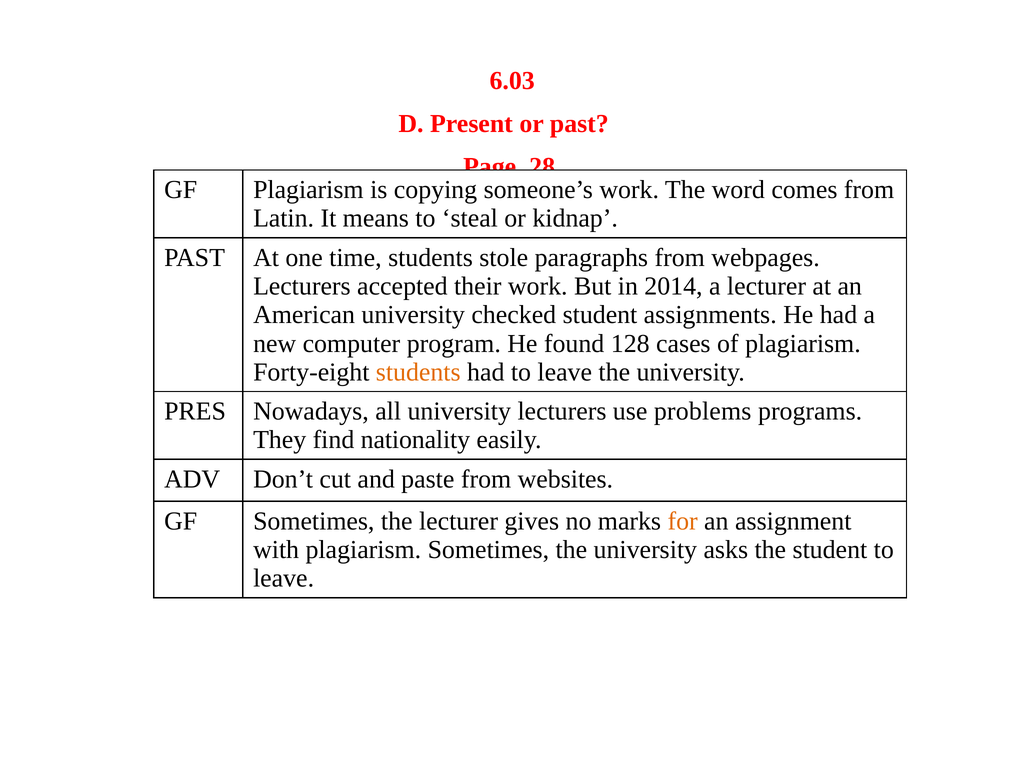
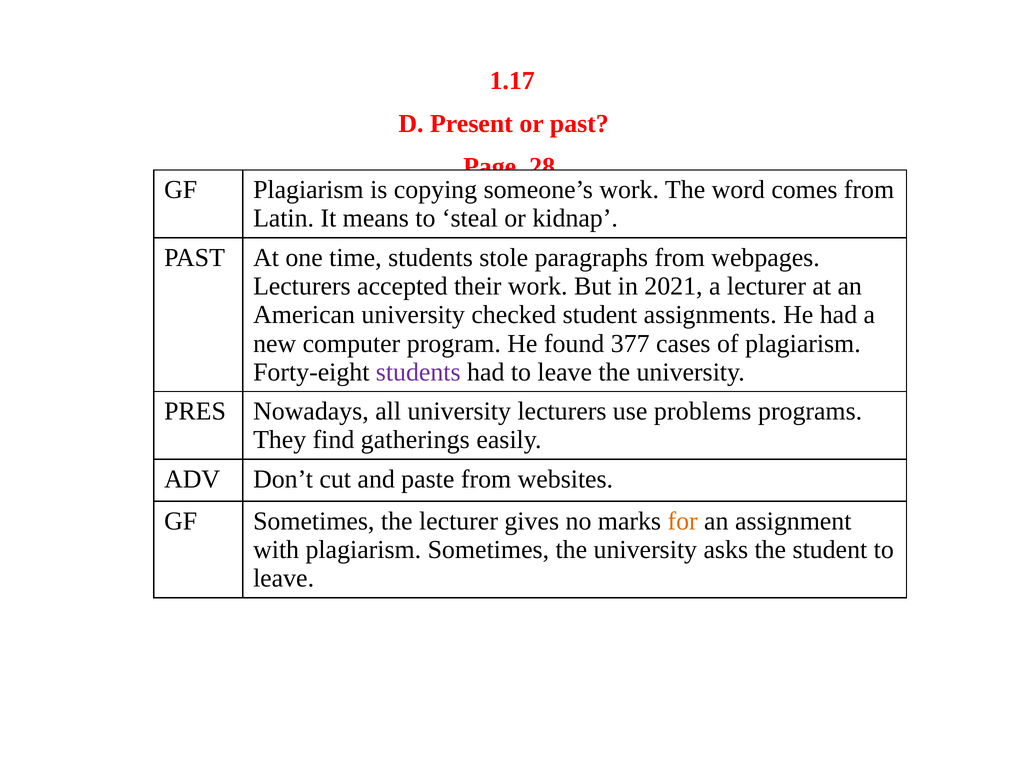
6.03: 6.03 -> 1.17
2014: 2014 -> 2021
128: 128 -> 377
students at (418, 372) colour: orange -> purple
nationality: nationality -> gatherings
